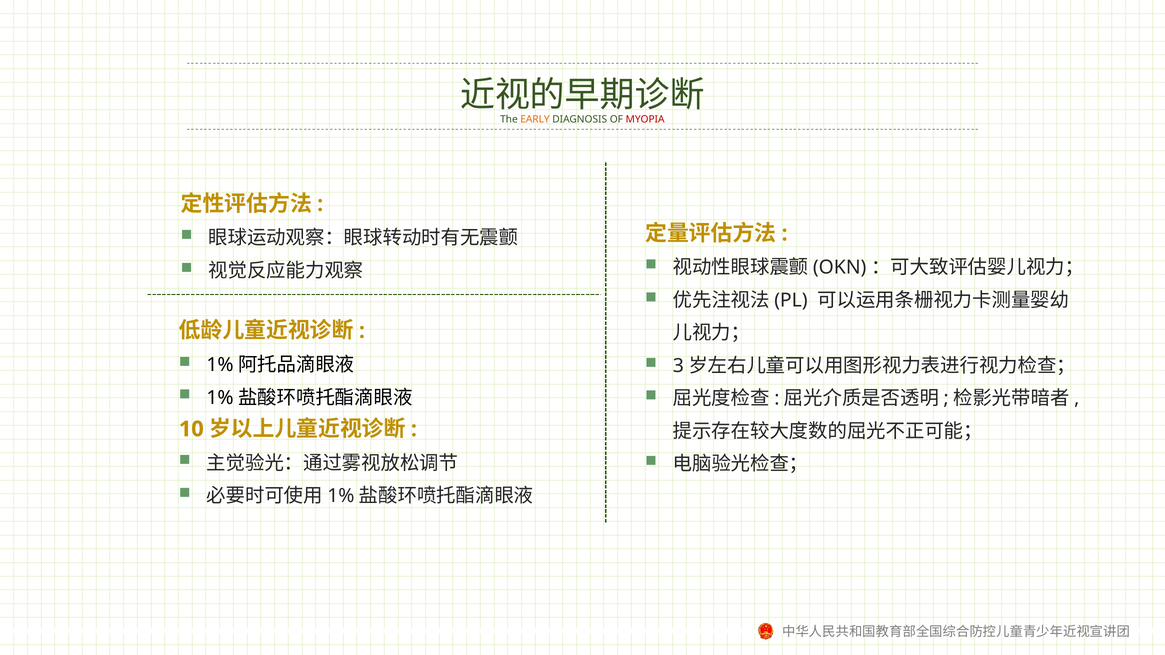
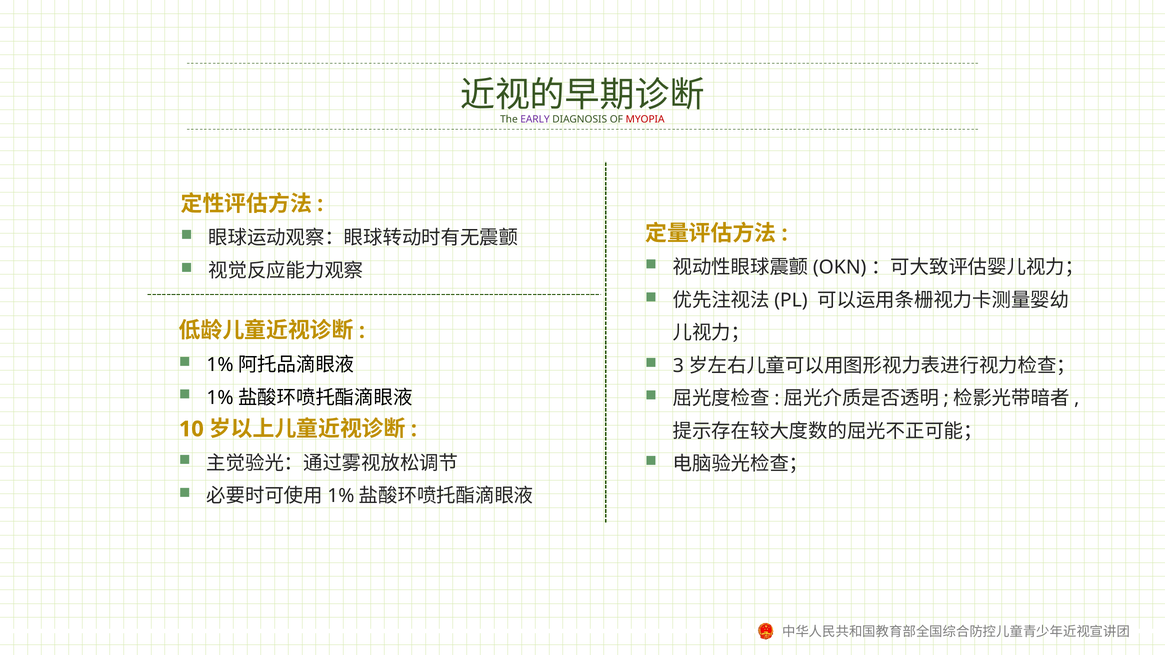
EARLY colour: orange -> purple
